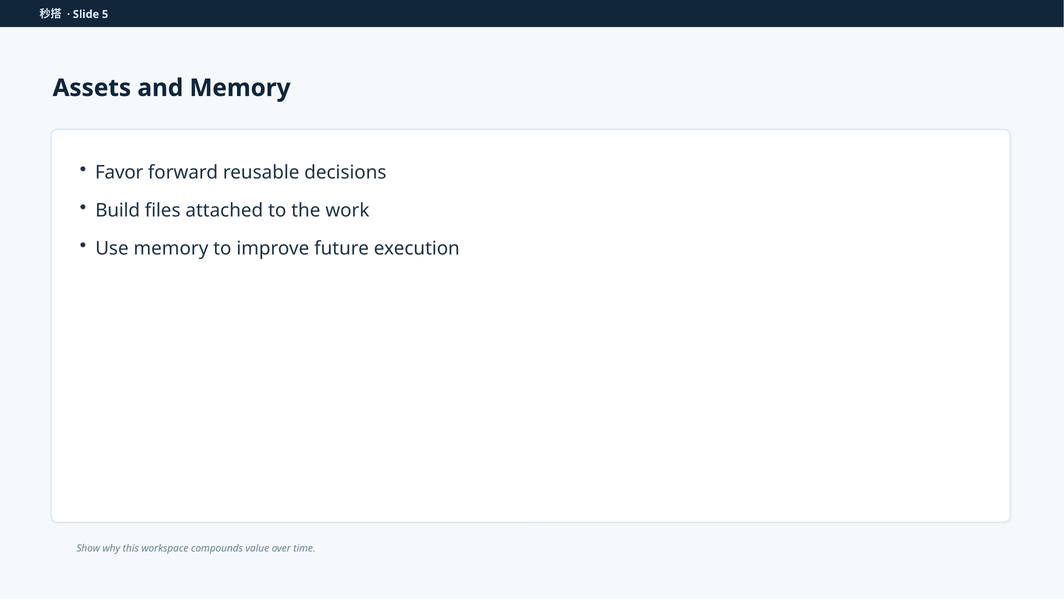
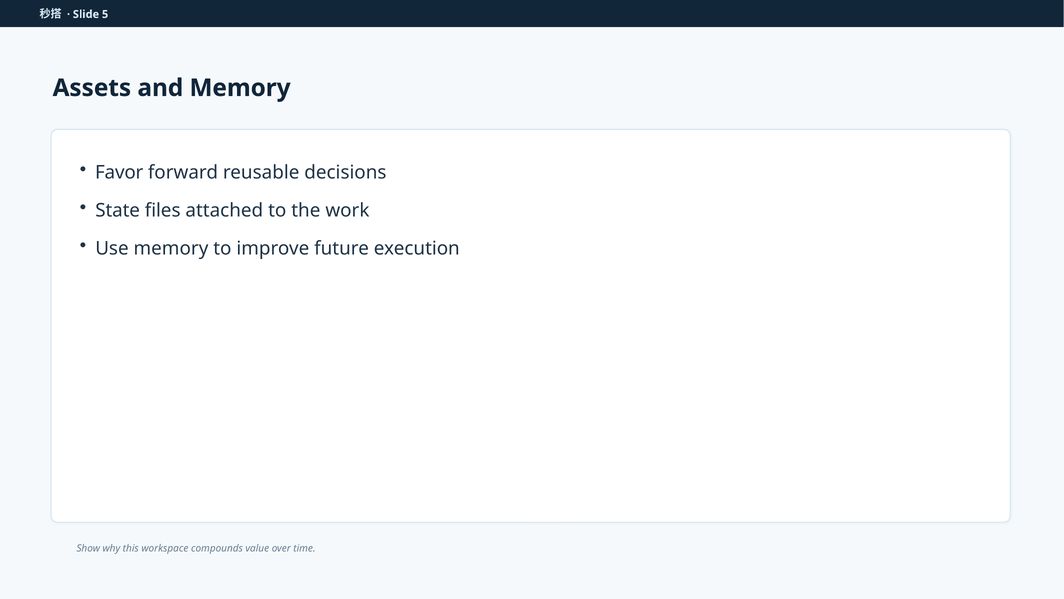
Build: Build -> State
